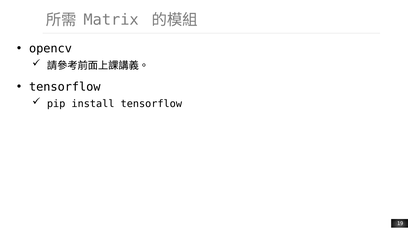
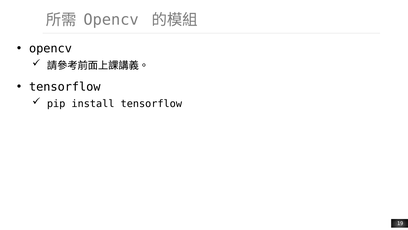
Matrix at (111, 20): Matrix -> Opencv
